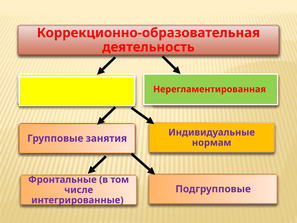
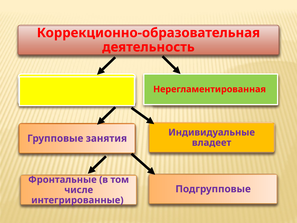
нормам: нормам -> владеет
